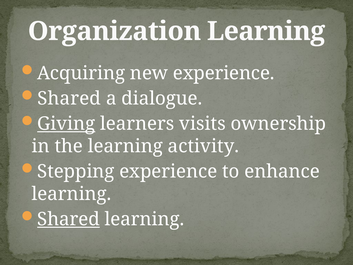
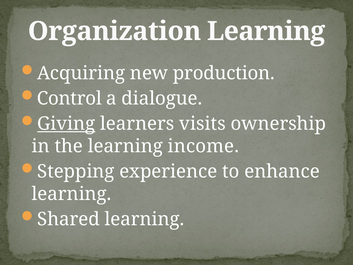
new experience: experience -> production
Shared at (69, 98): Shared -> Control
activity: activity -> income
Shared at (69, 219) underline: present -> none
